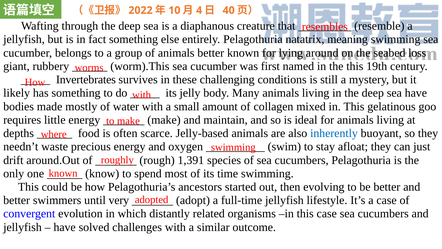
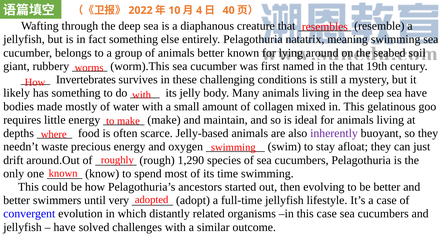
loss: loss -> soil
the this: this -> that
inherently colour: blue -> purple
1,391: 1,391 -> 1,290
